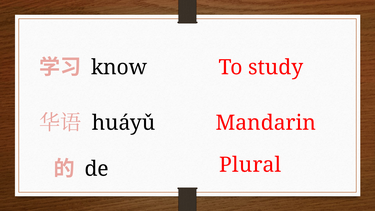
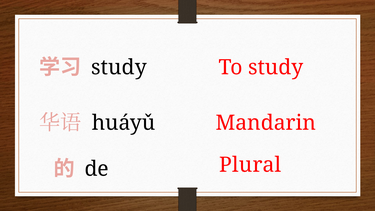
know at (119, 67): know -> study
